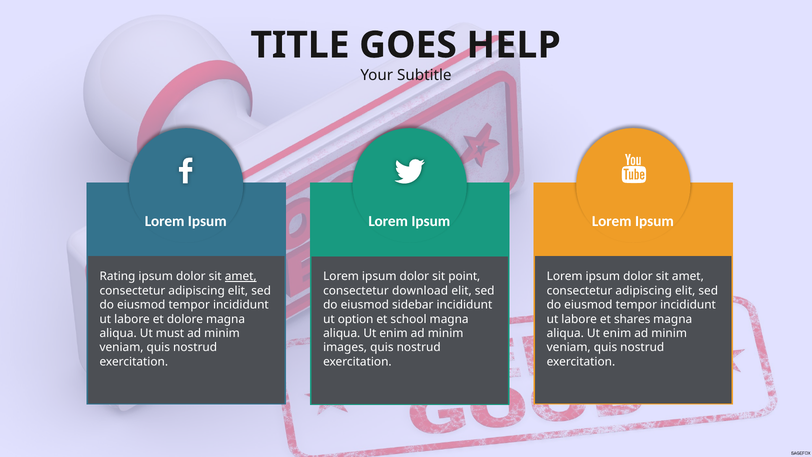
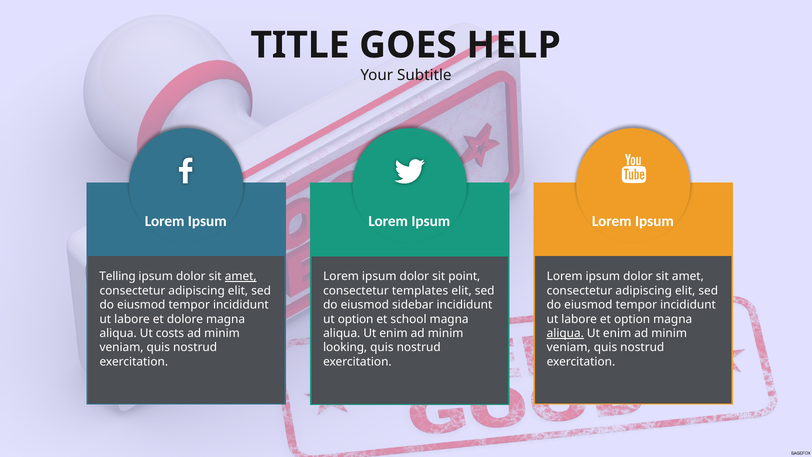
Rating: Rating -> Telling
download: download -> templates
et shares: shares -> option
must: must -> costs
aliqua at (565, 333) underline: none -> present
images: images -> looking
